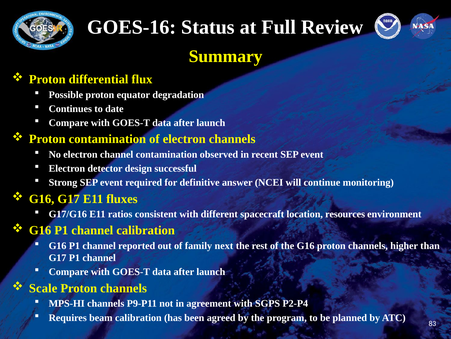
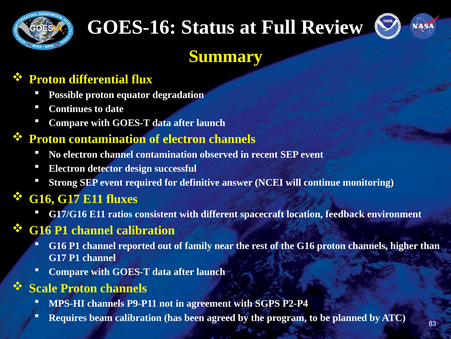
resources: resources -> feedback
next: next -> near
